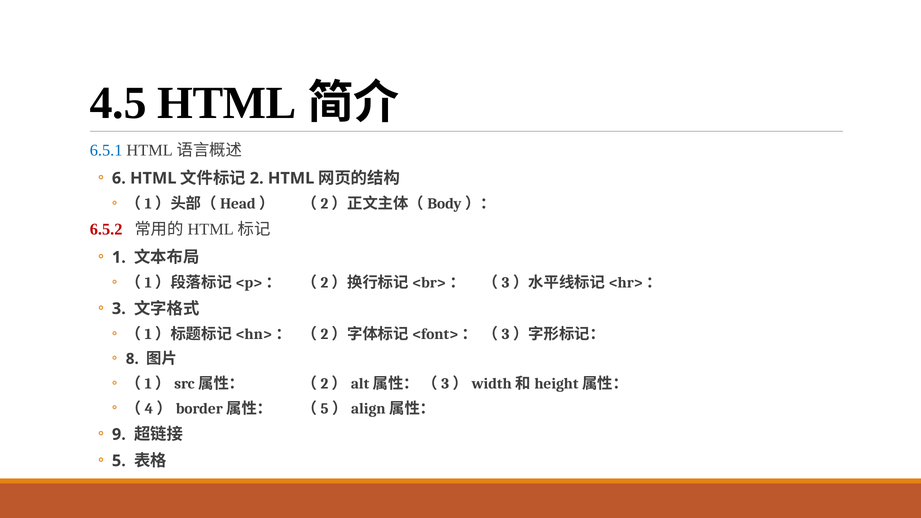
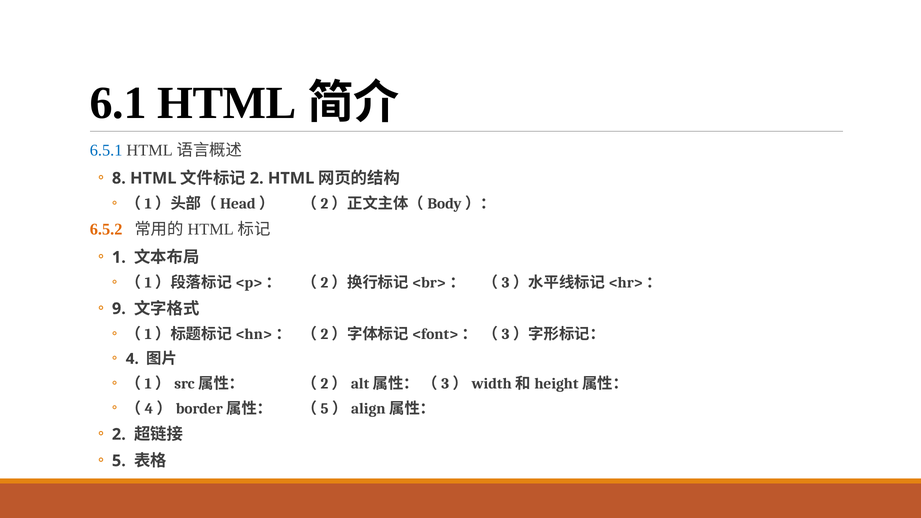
4.5: 4.5 -> 6.1
6: 6 -> 8
6.5.2 colour: red -> orange
3: 3 -> 9
8: 8 -> 4
9 at (119, 434): 9 -> 2
